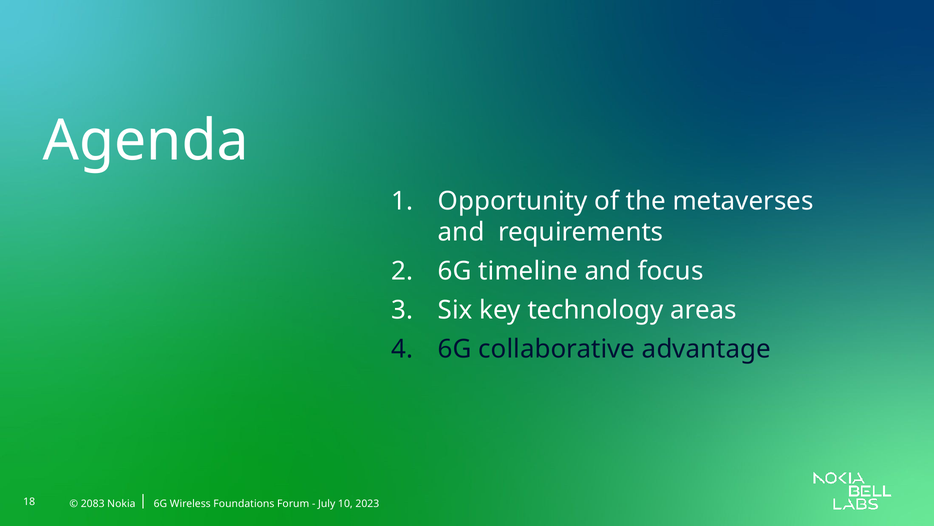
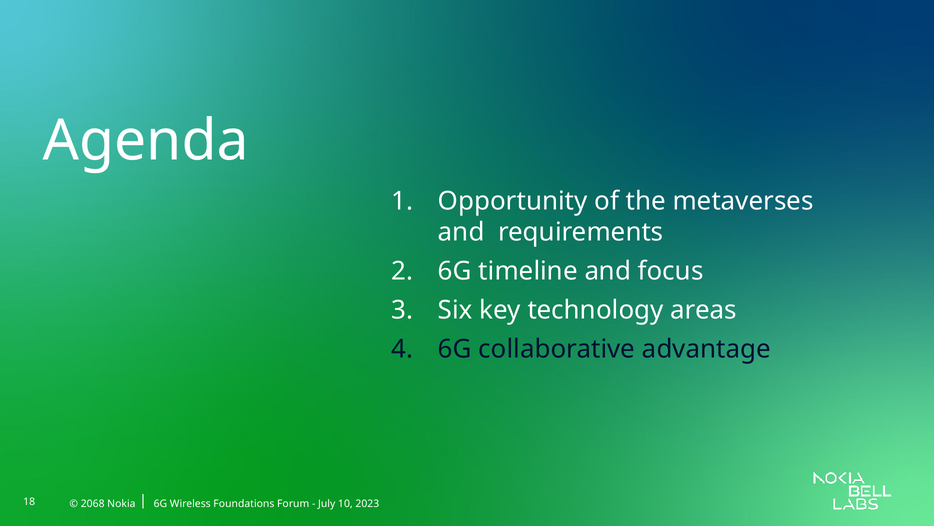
2083: 2083 -> 2068
